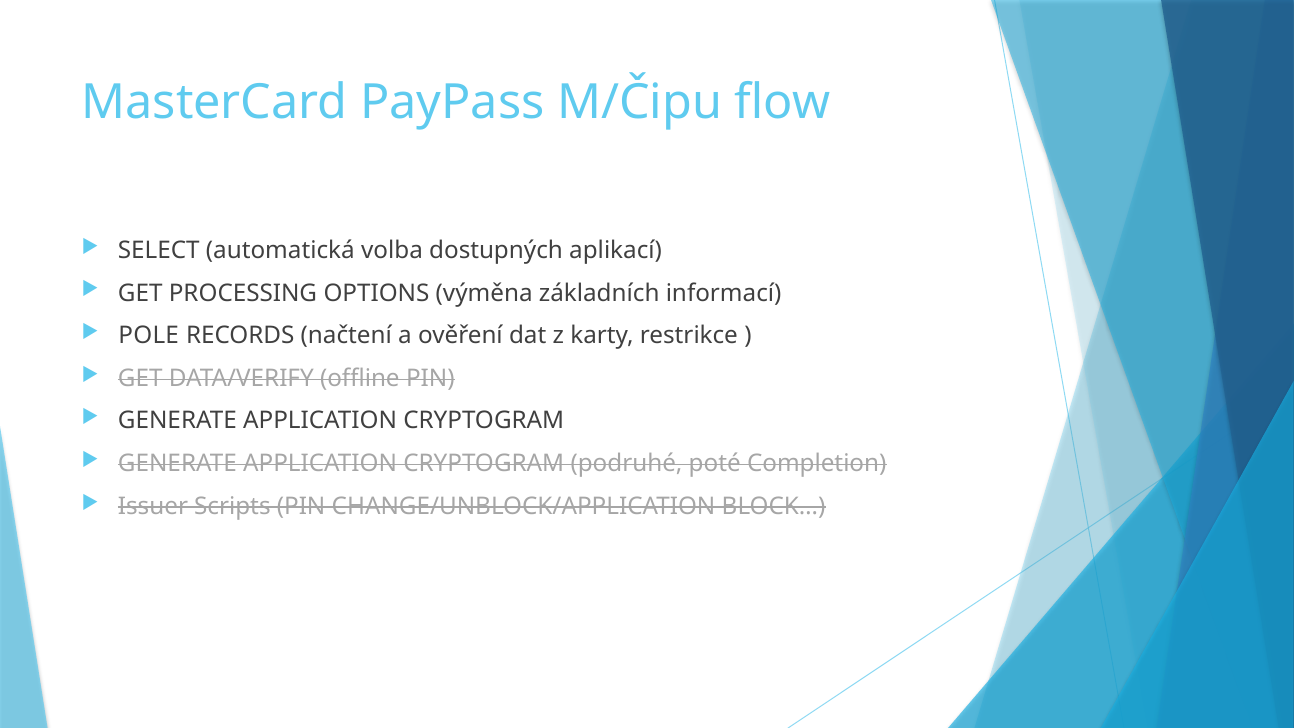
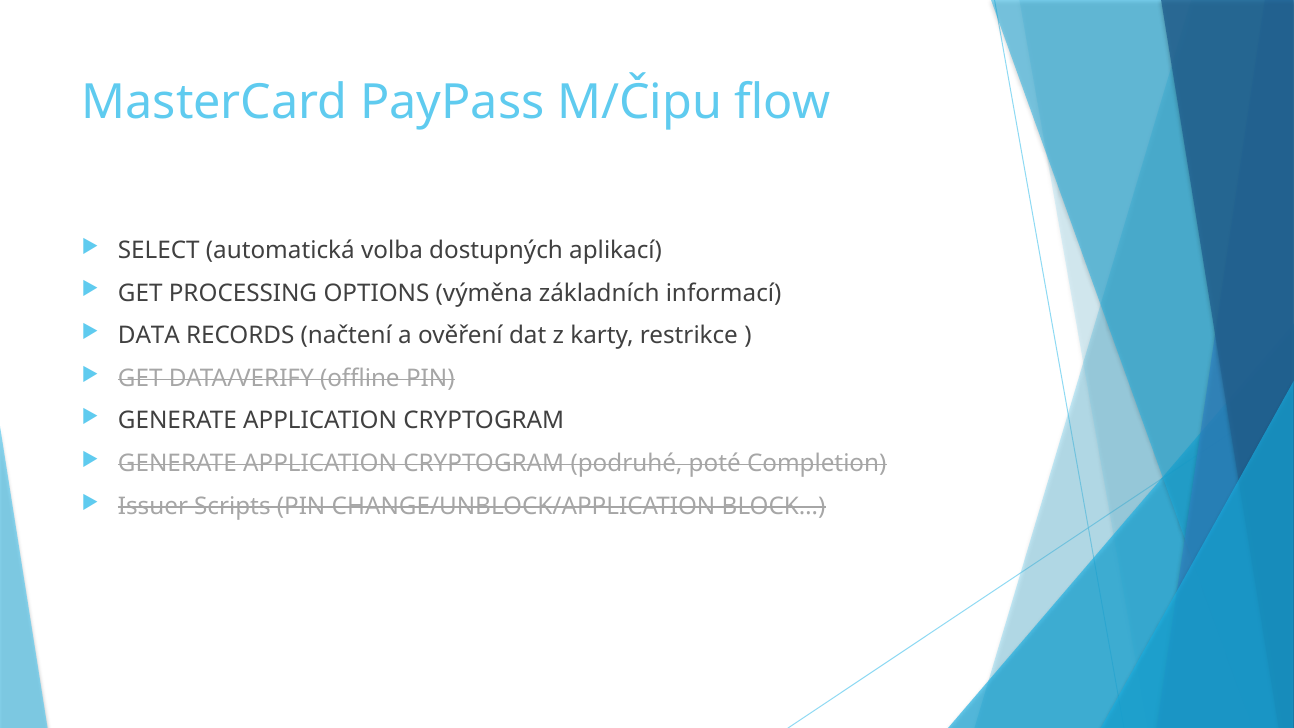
POLE: POLE -> DATA
